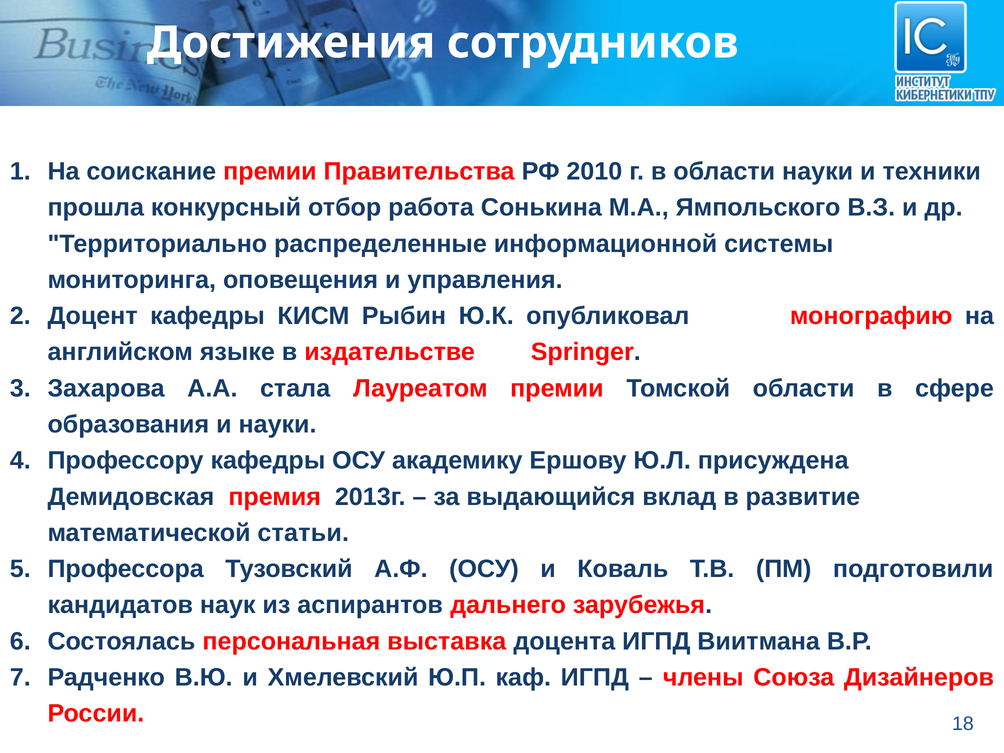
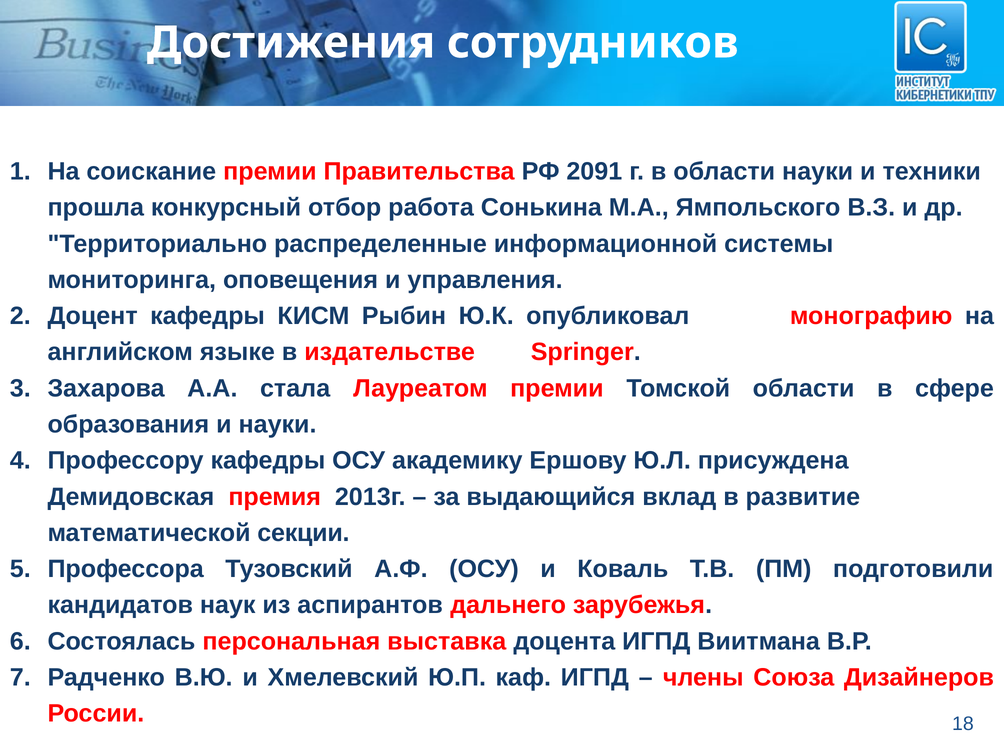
2010: 2010 -> 2091
статьи: статьи -> секции
